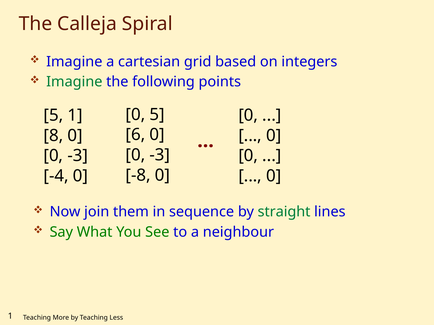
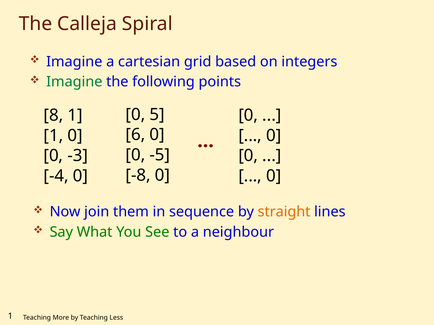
5 at (53, 115): 5 -> 8
8 at (53, 136): 8 -> 1
-3 at (160, 155): -3 -> -5
straight colour: green -> orange
